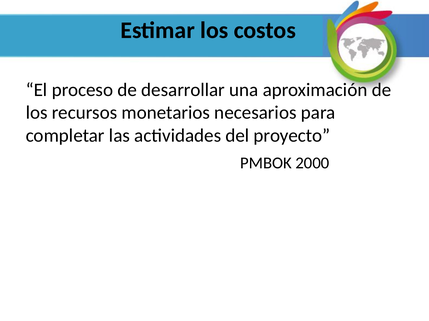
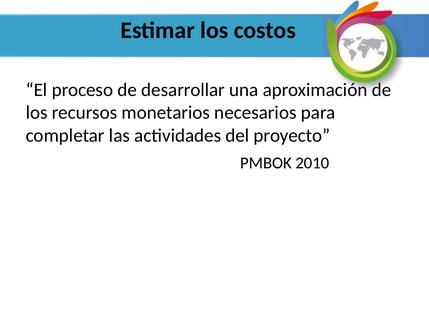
2000: 2000 -> 2010
